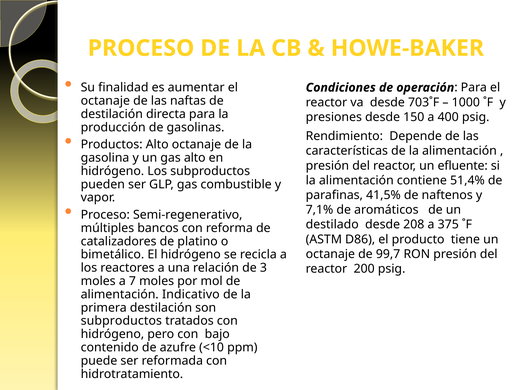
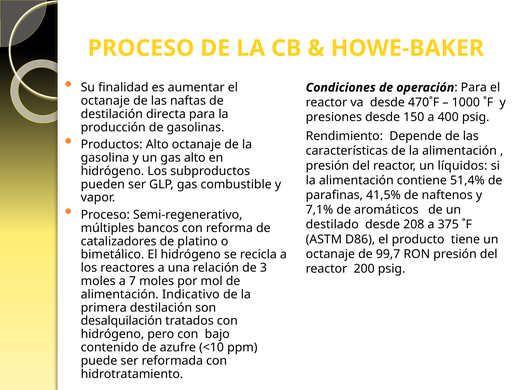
703˚F: 703˚F -> 470˚F
efluente: efluente -> líquidos
subproductos at (121, 321): subproductos -> desalquilación
